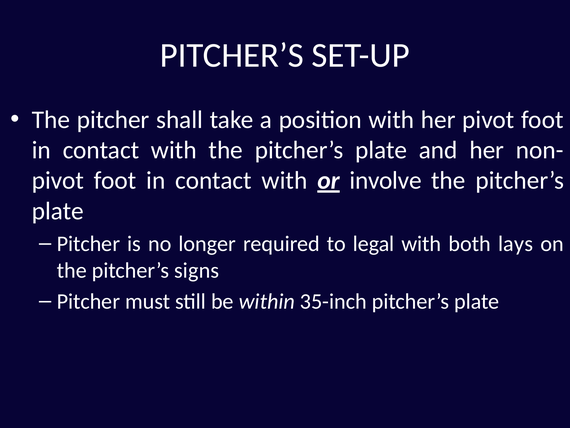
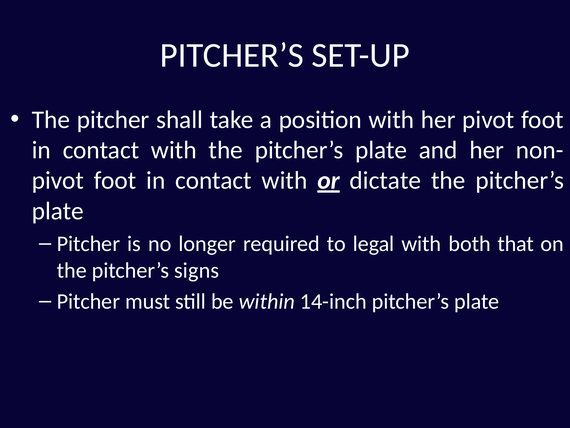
involve: involve -> dictate
lays: lays -> that
35-inch: 35-inch -> 14-inch
